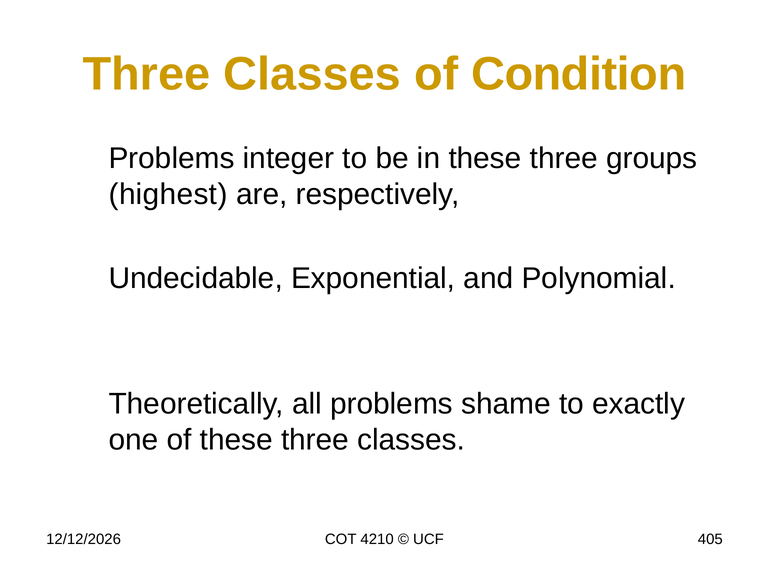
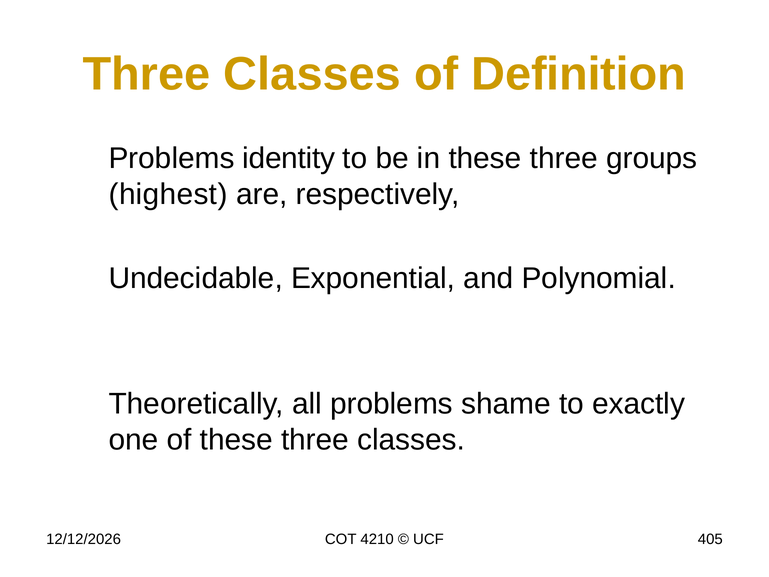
Condition: Condition -> Definition
integer: integer -> identity
